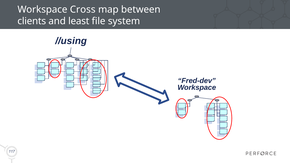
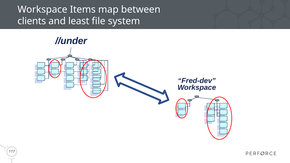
Cross: Cross -> Items
//using: //using -> //under
